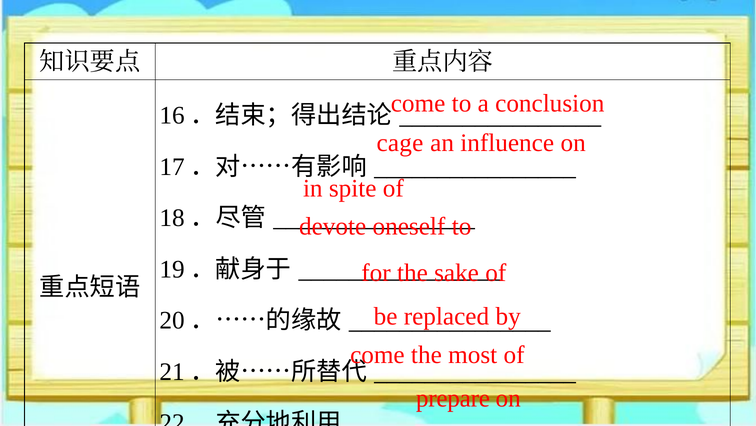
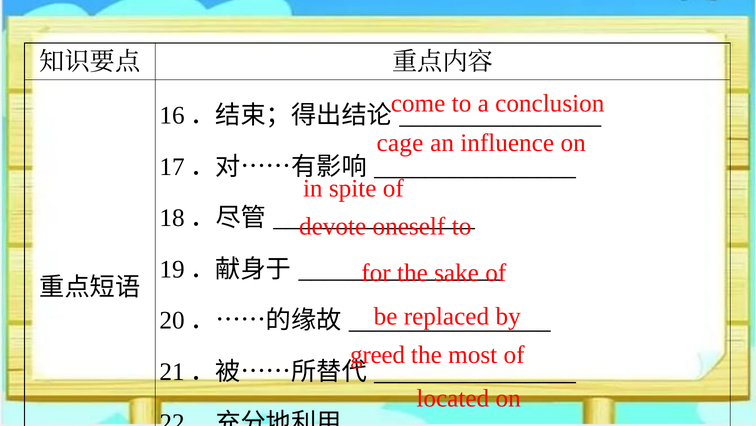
come at (377, 354): come -> greed
prepare: prepare -> located
